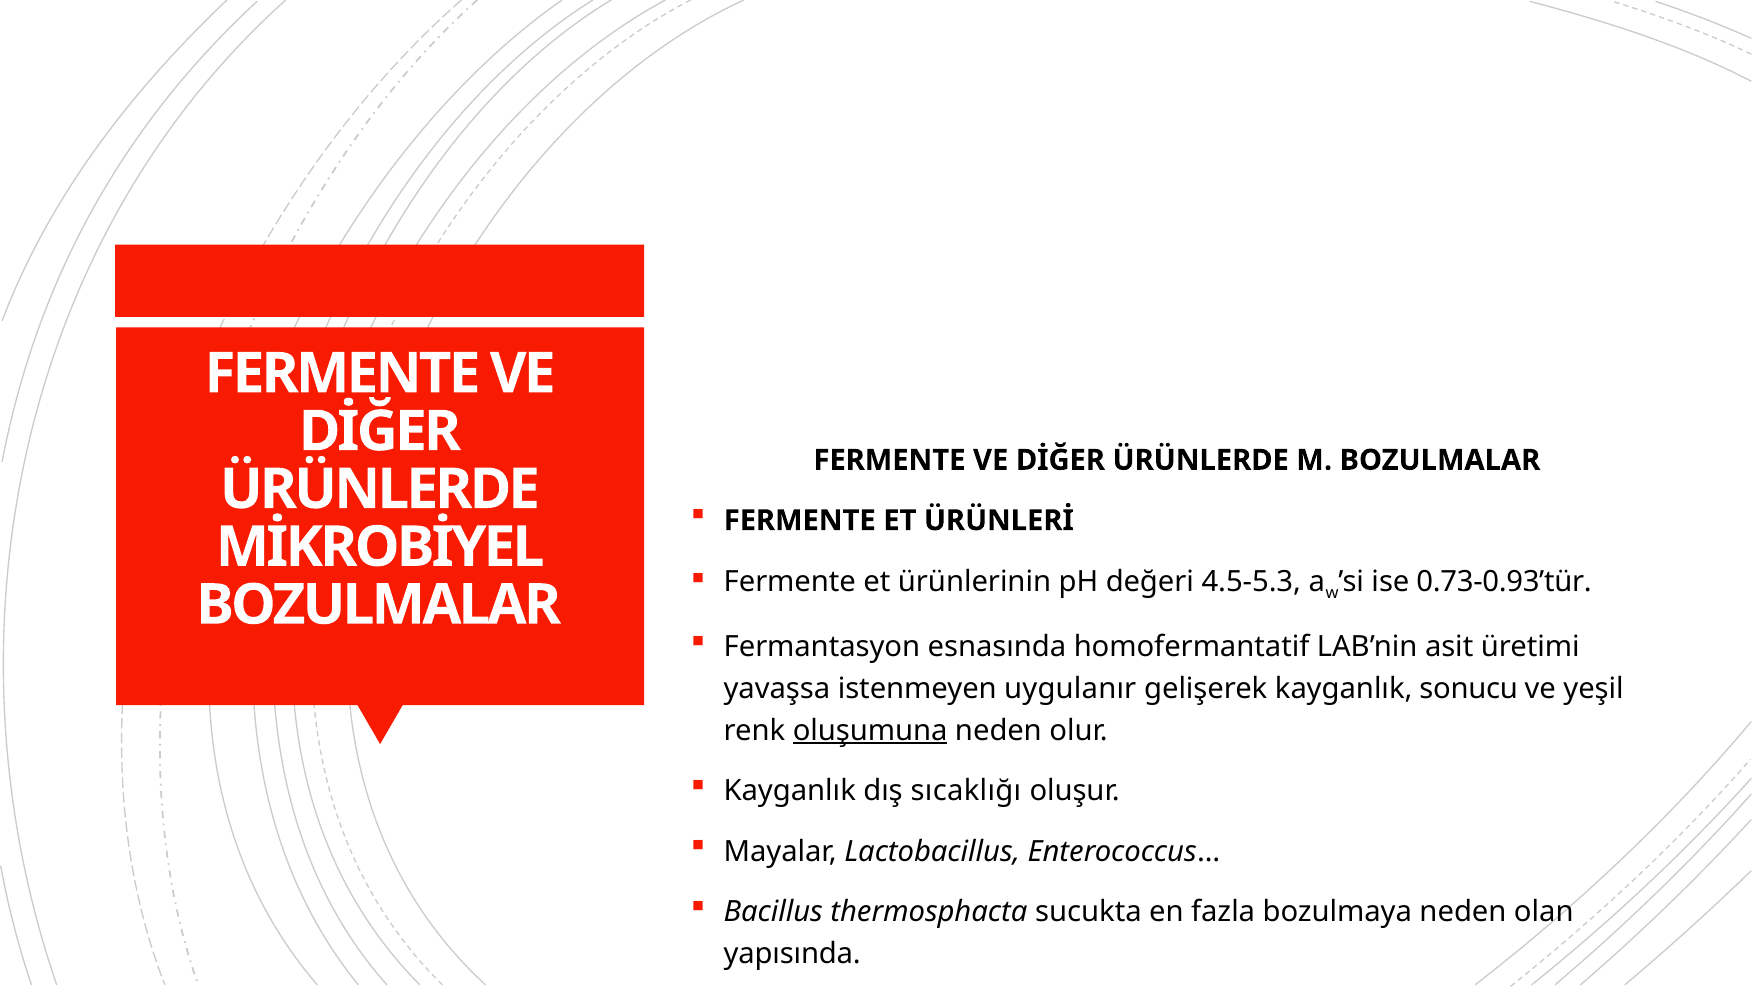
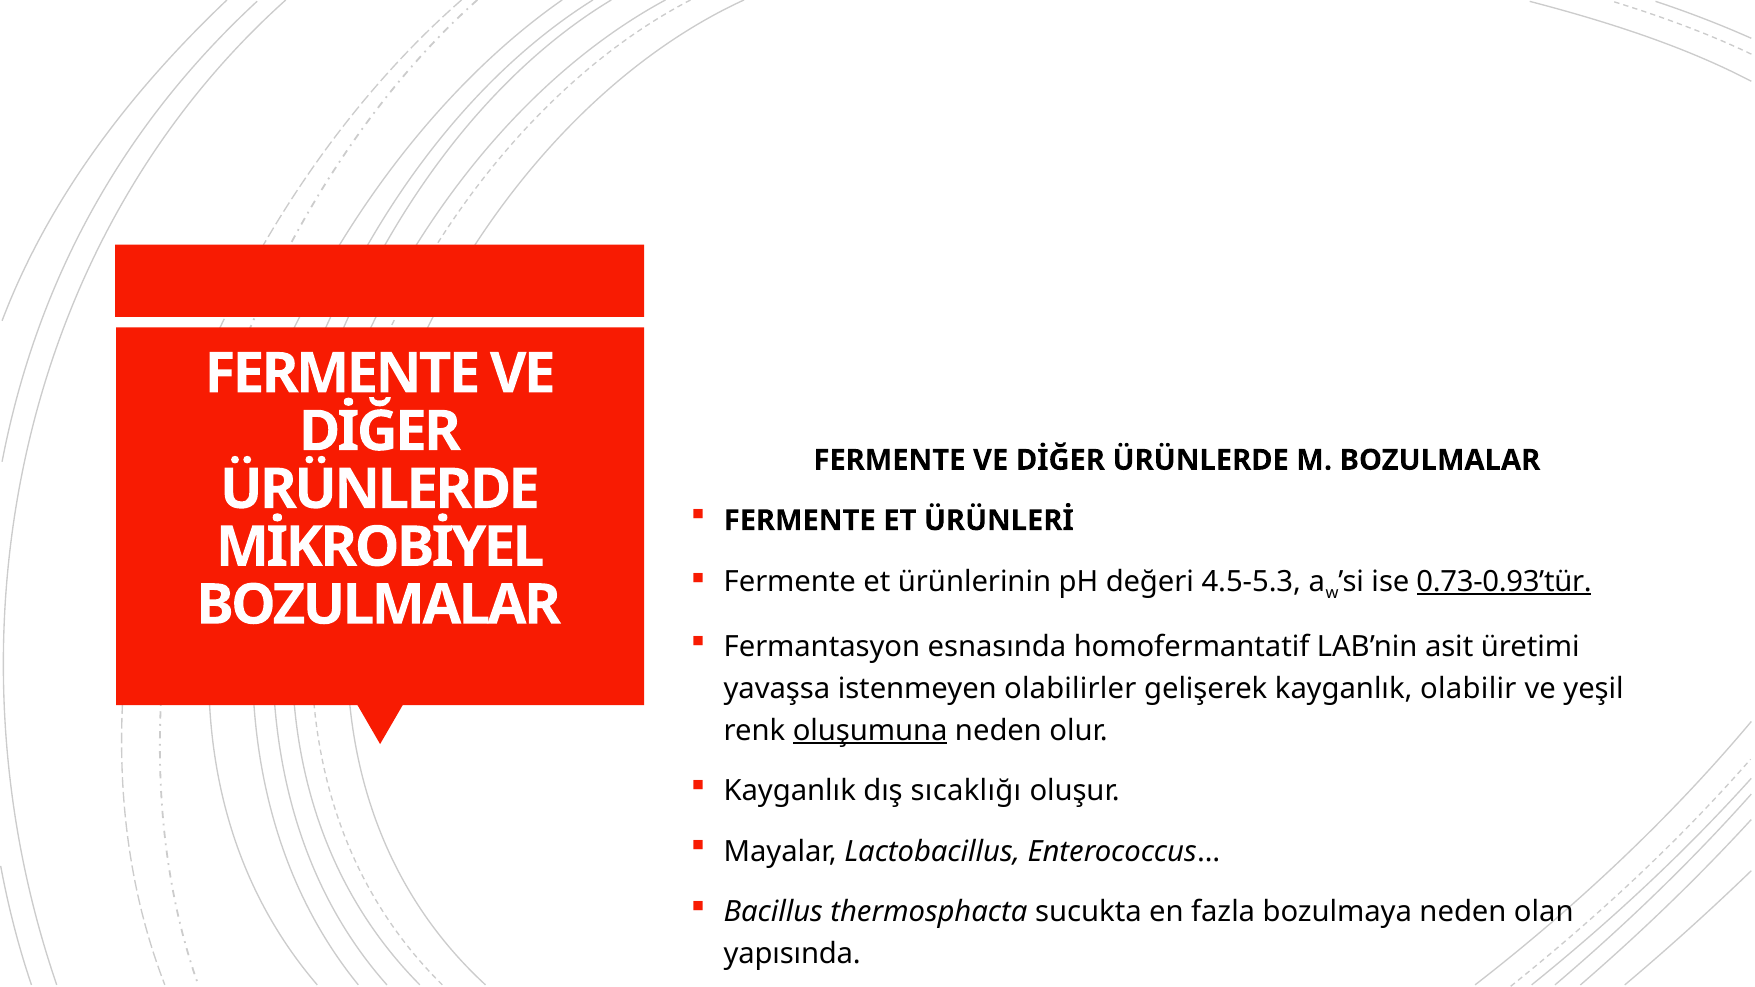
0.73-0.93’tür underline: none -> present
uygulanır: uygulanır -> olabilirler
sonucu: sonucu -> olabilir
